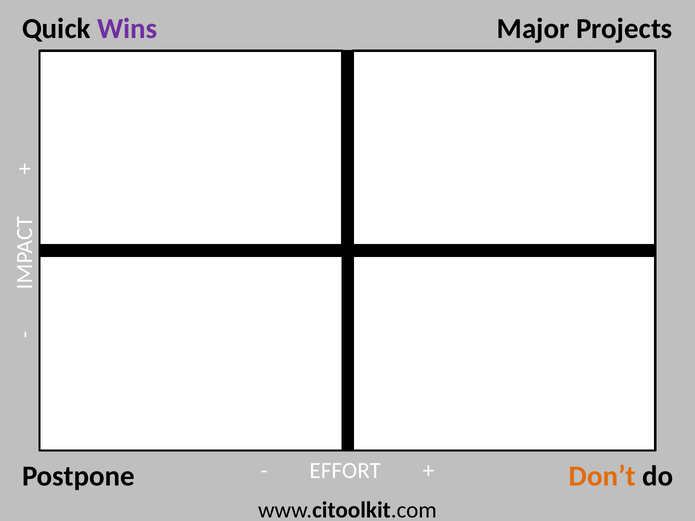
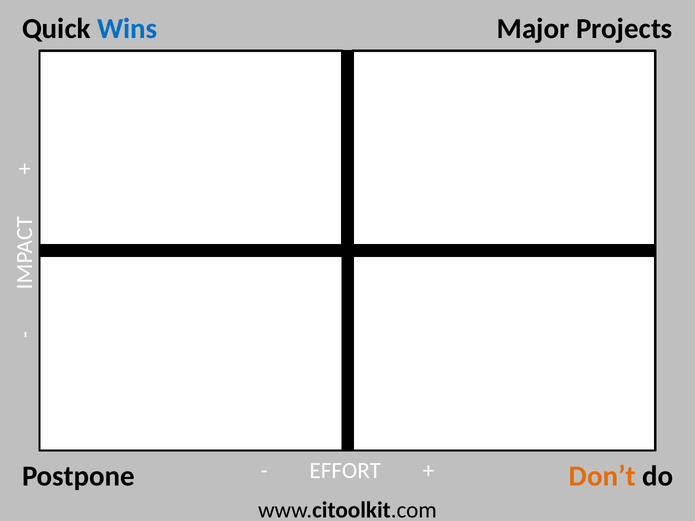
Wins colour: purple -> blue
